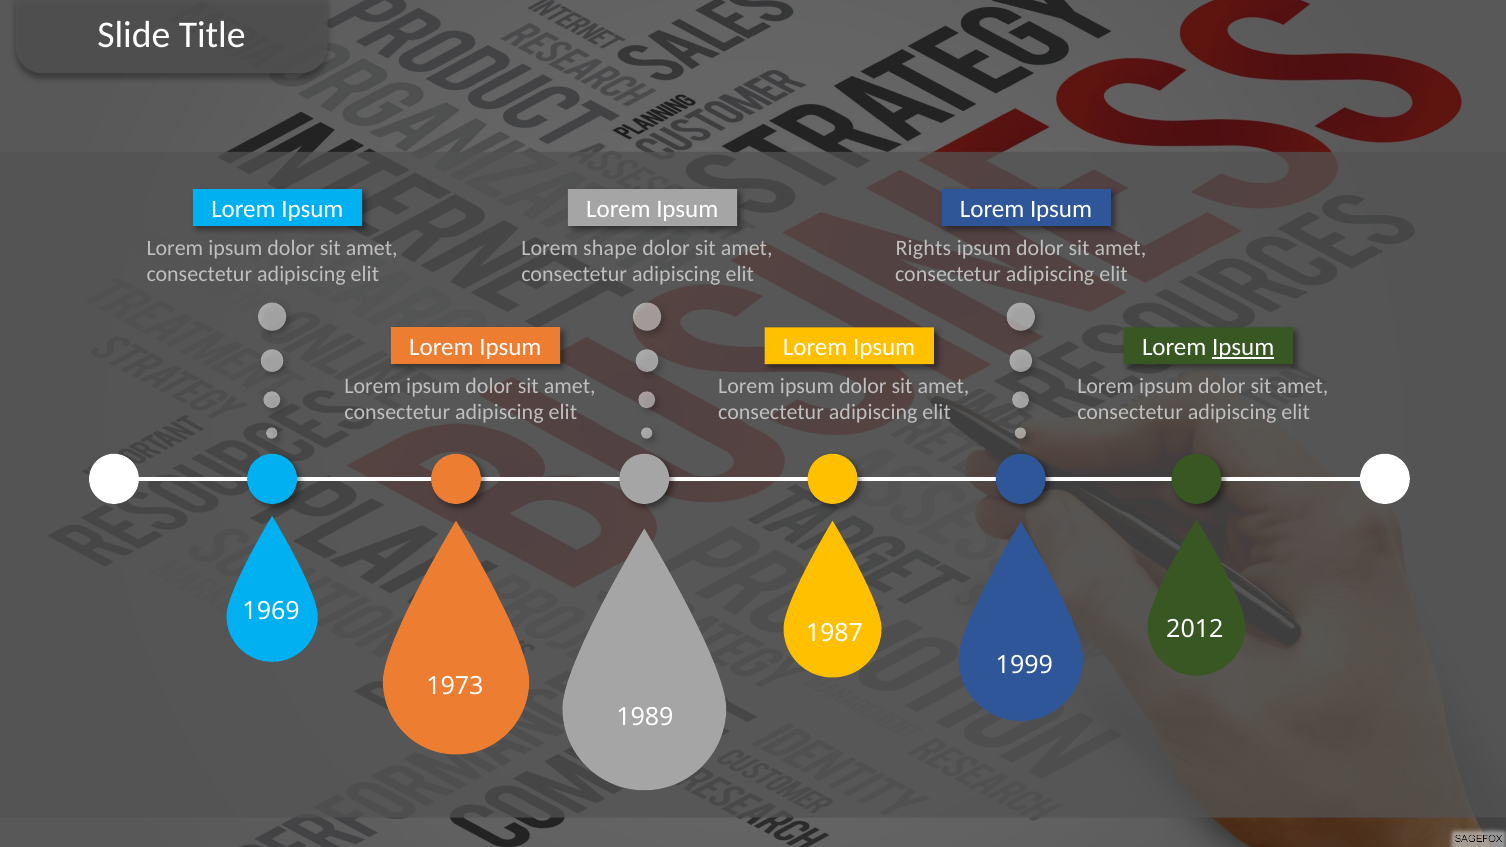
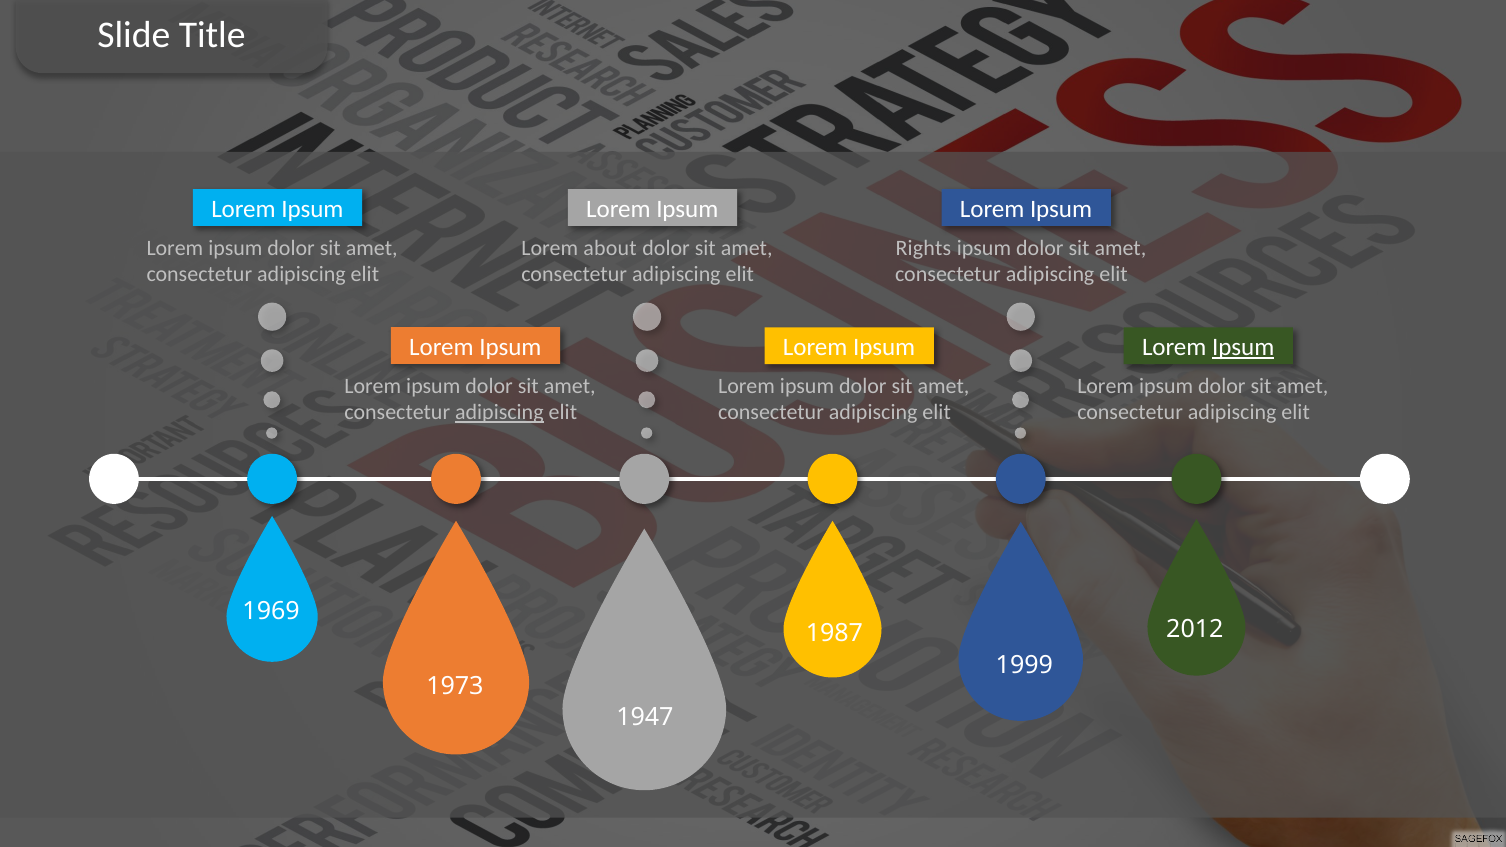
shape: shape -> about
adipiscing at (499, 413) underline: none -> present
1989: 1989 -> 1947
